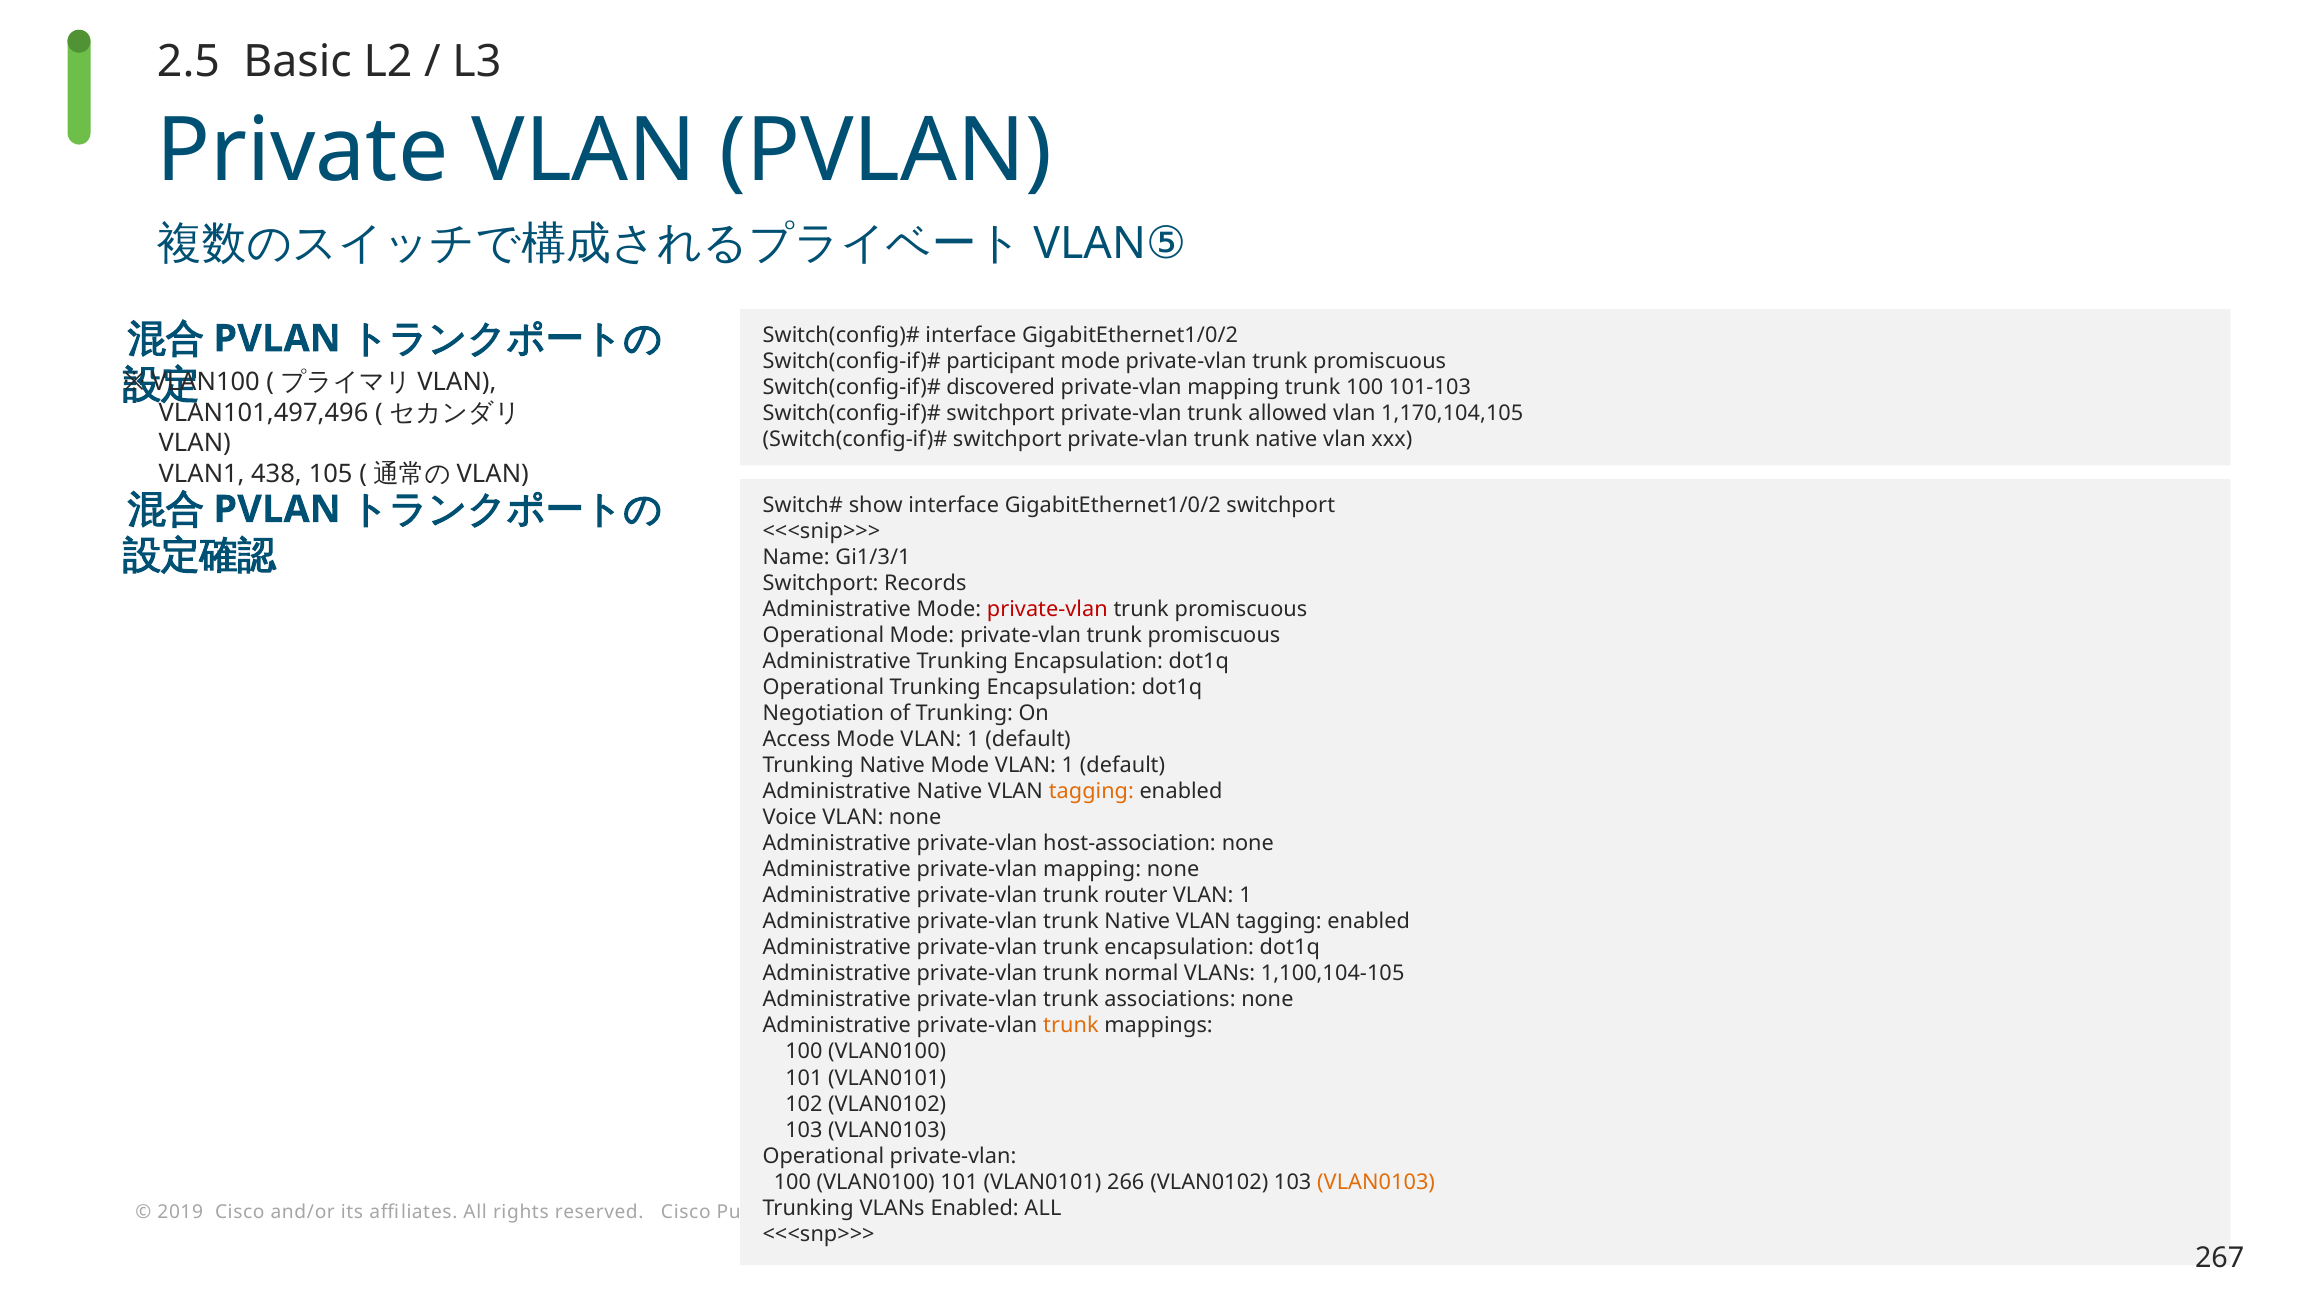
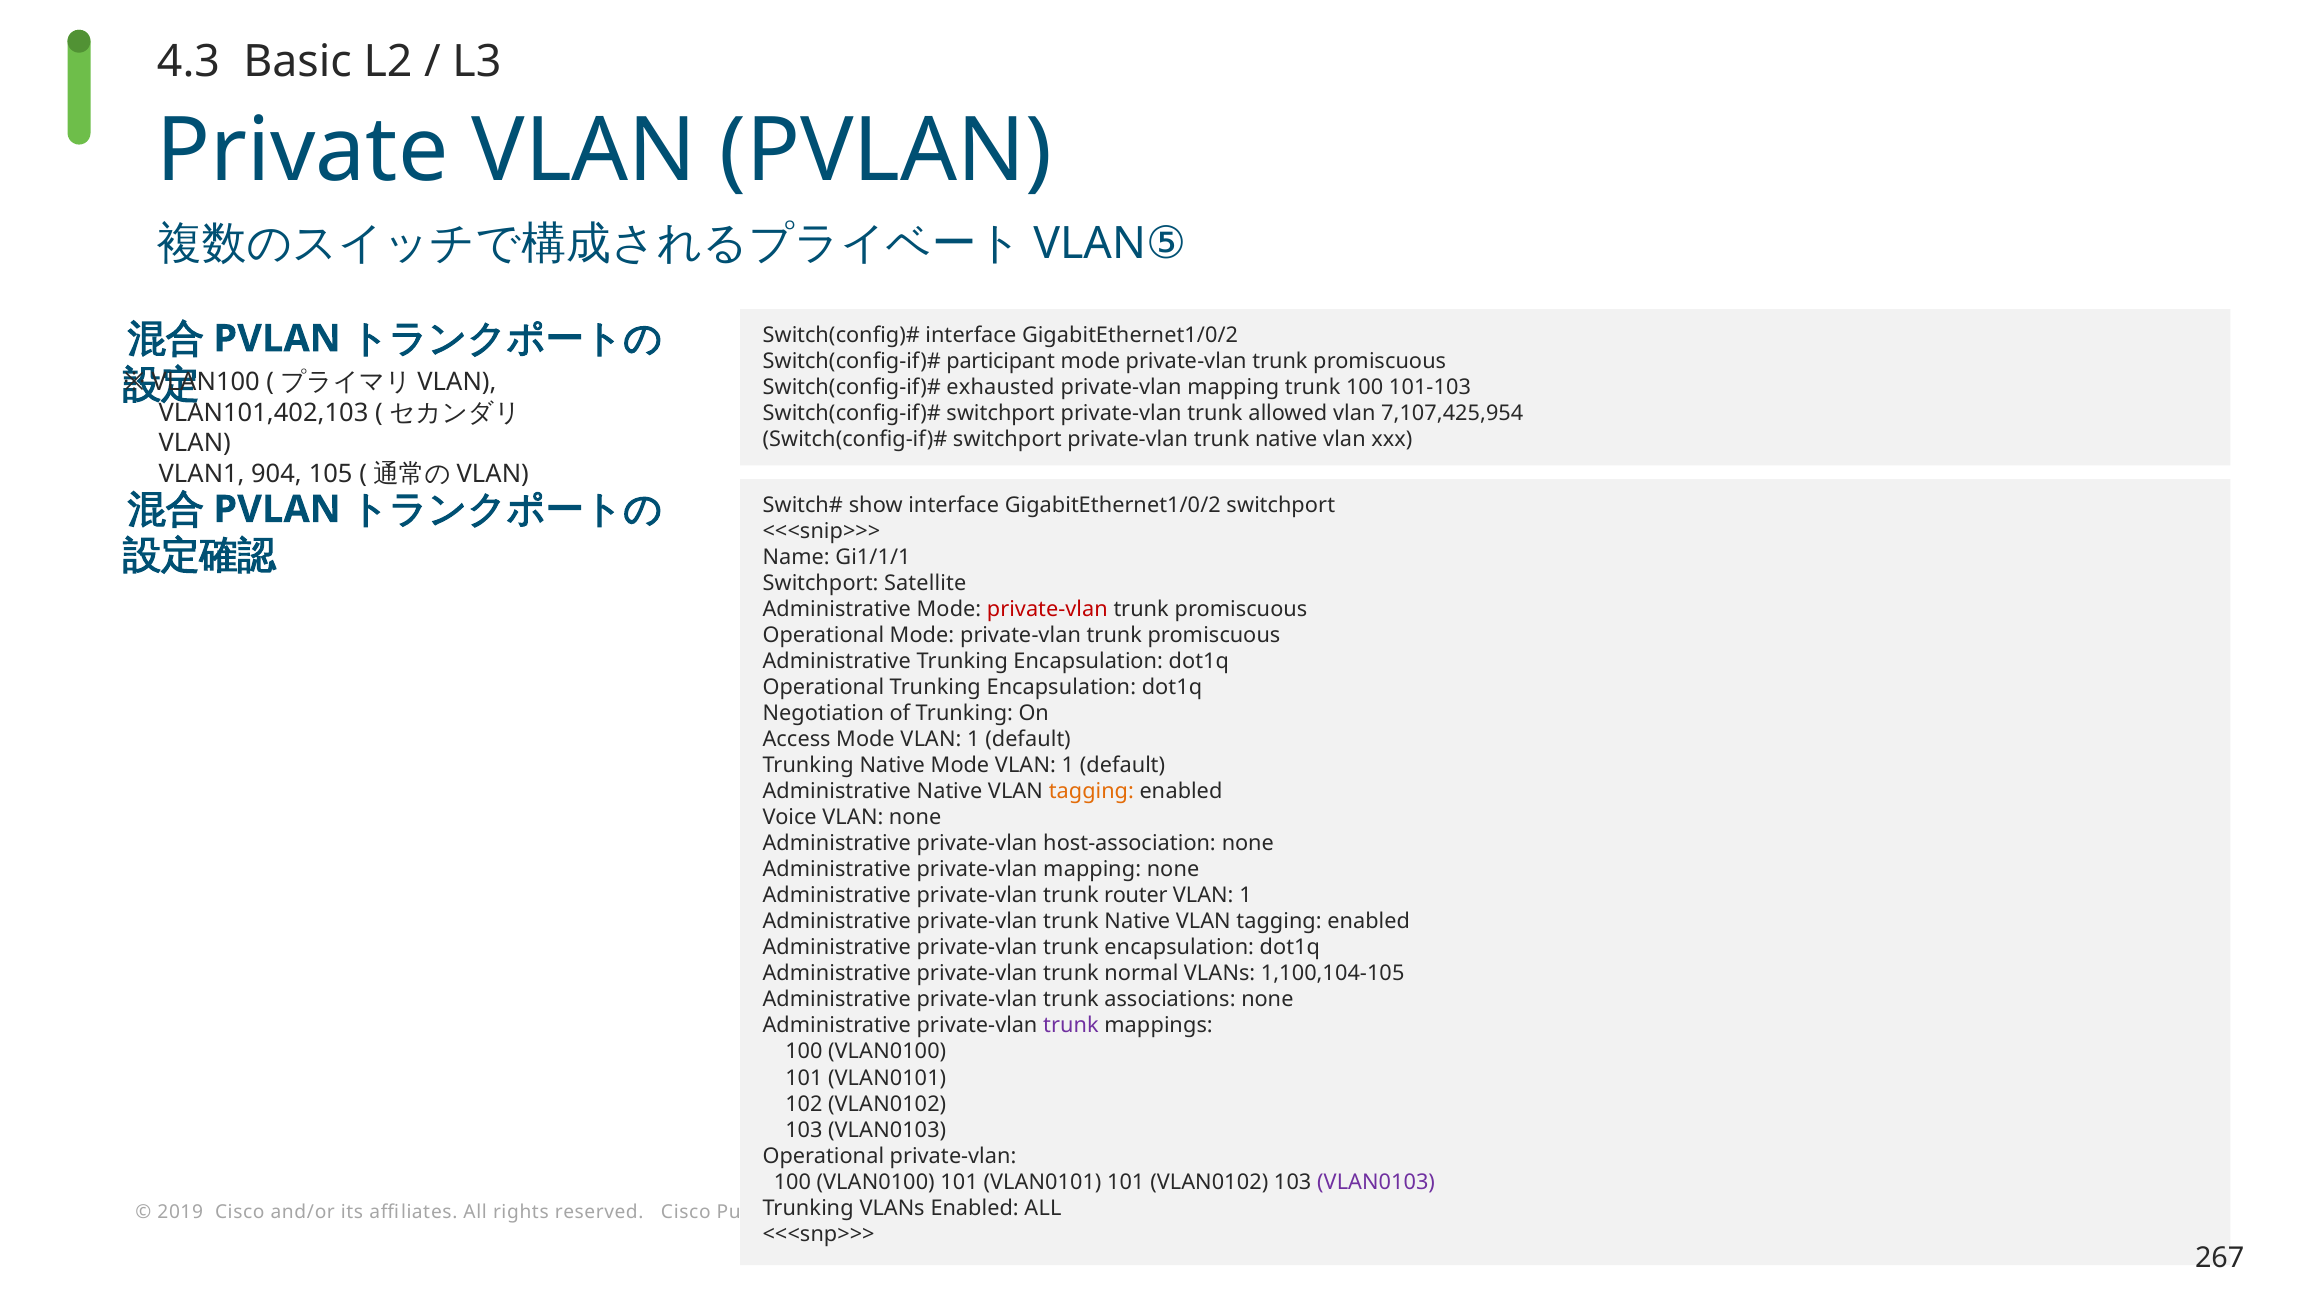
2.5: 2.5 -> 4.3
discovered: discovered -> exhausted
VLAN101,497,496: VLAN101,497,496 -> VLAN101,402,103
1,170,104,105: 1,170,104,105 -> 7,107,425,954
438: 438 -> 904
Gi1/3/1: Gi1/3/1 -> Gi1/1/1
Records: Records -> Satellite
trunk at (1071, 1026) colour: orange -> purple
VLAN0101 266: 266 -> 101
VLAN0103 at (1376, 1182) colour: orange -> purple
